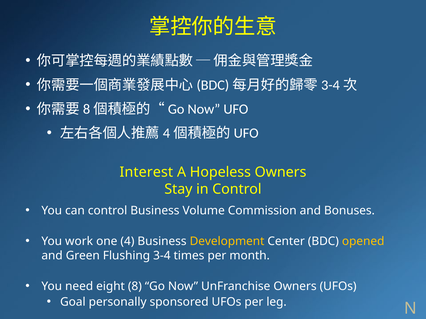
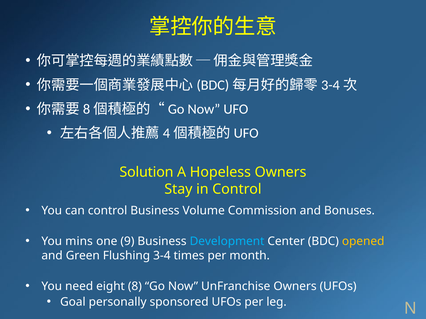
Interest: Interest -> Solution
work: work -> mins
4: 4 -> 9
Development colour: yellow -> light blue
